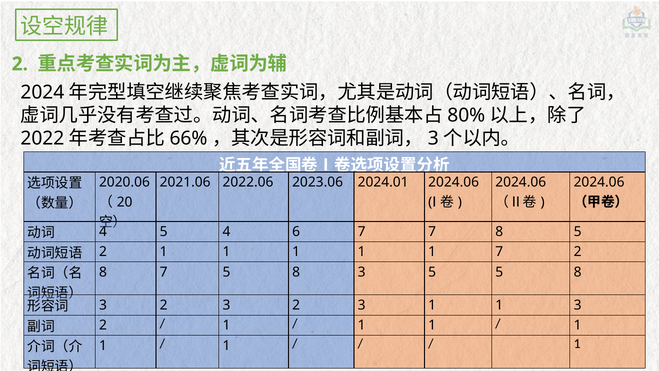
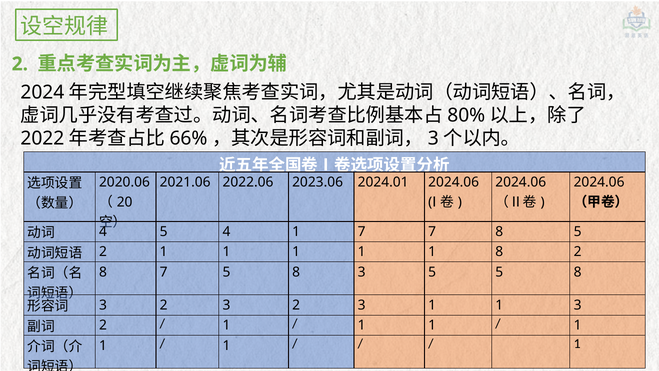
4 6: 6 -> 1
1 7: 7 -> 8
